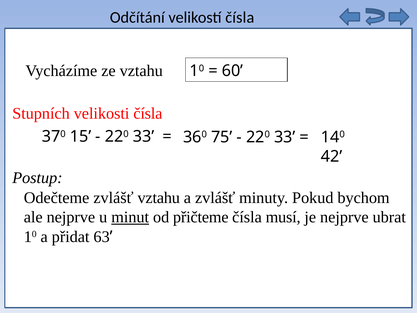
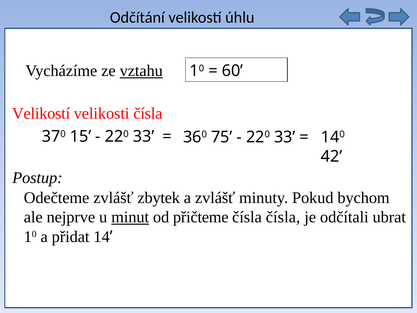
velikostí čísla: čísla -> úhlu
vztahu at (141, 71) underline: none -> present
Stupních at (41, 113): Stupních -> Velikostí
zvlášť vztahu: vztahu -> zbytek
čísla musí: musí -> čísla
je nejprve: nejprve -> odčítali
63: 63 -> 14
